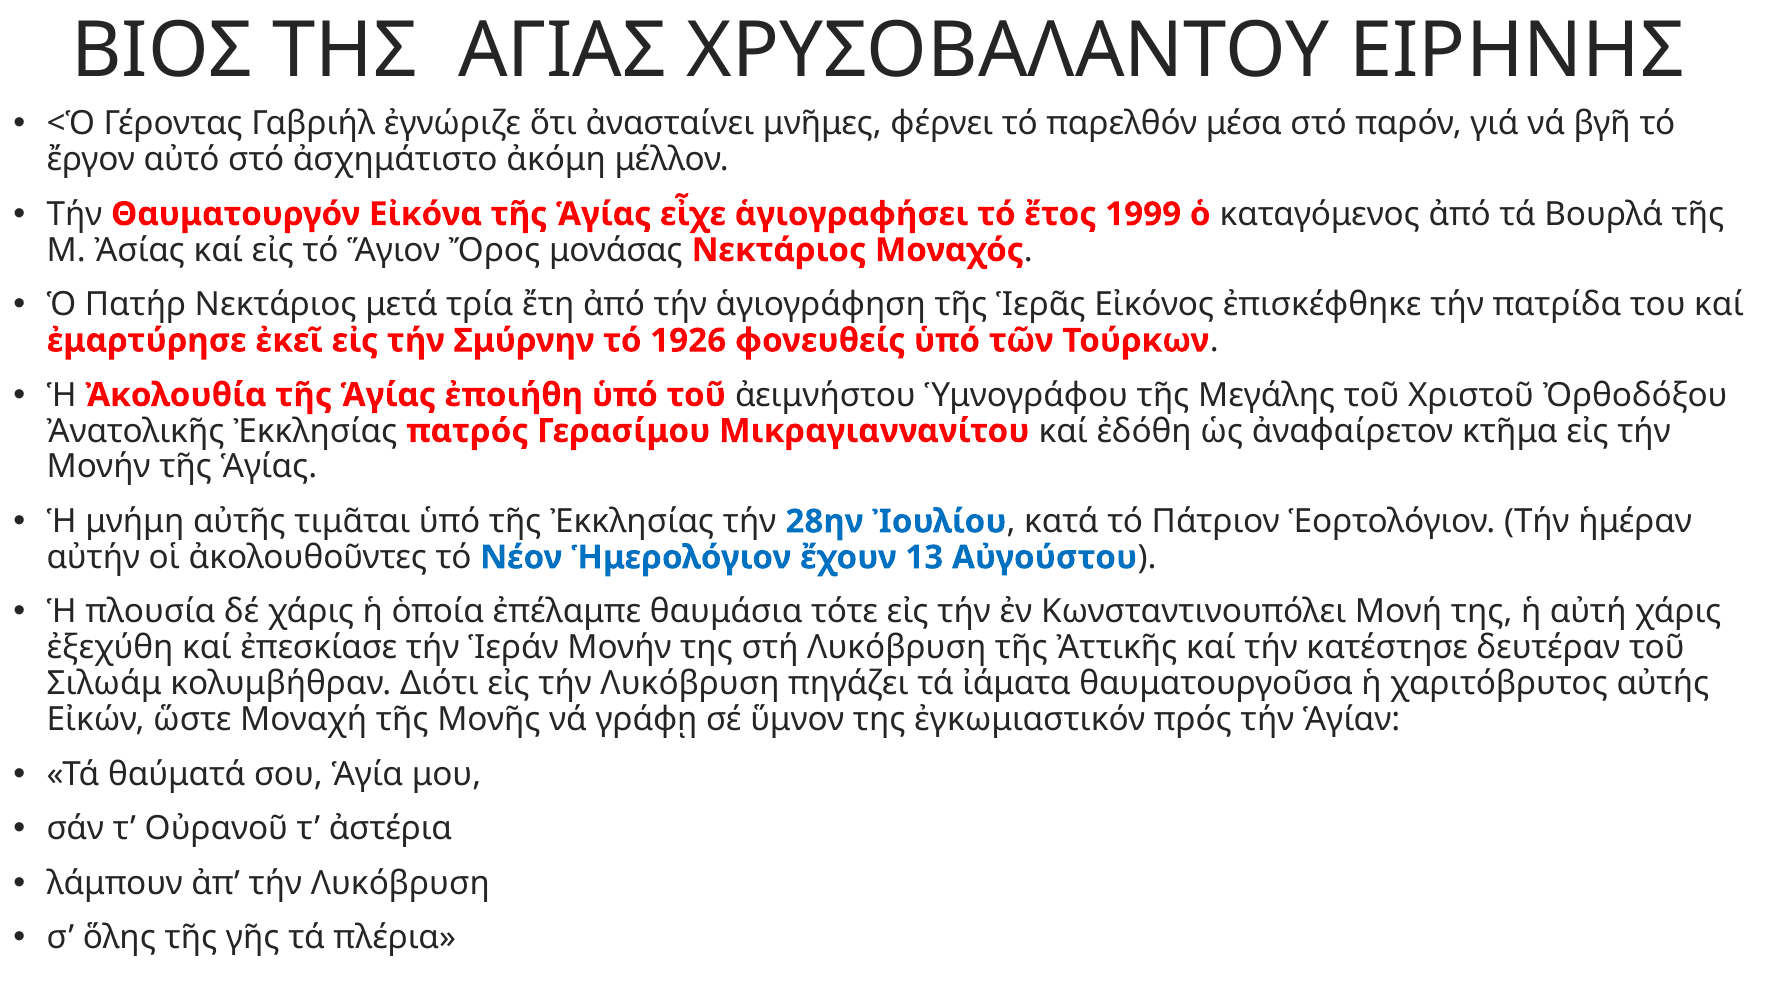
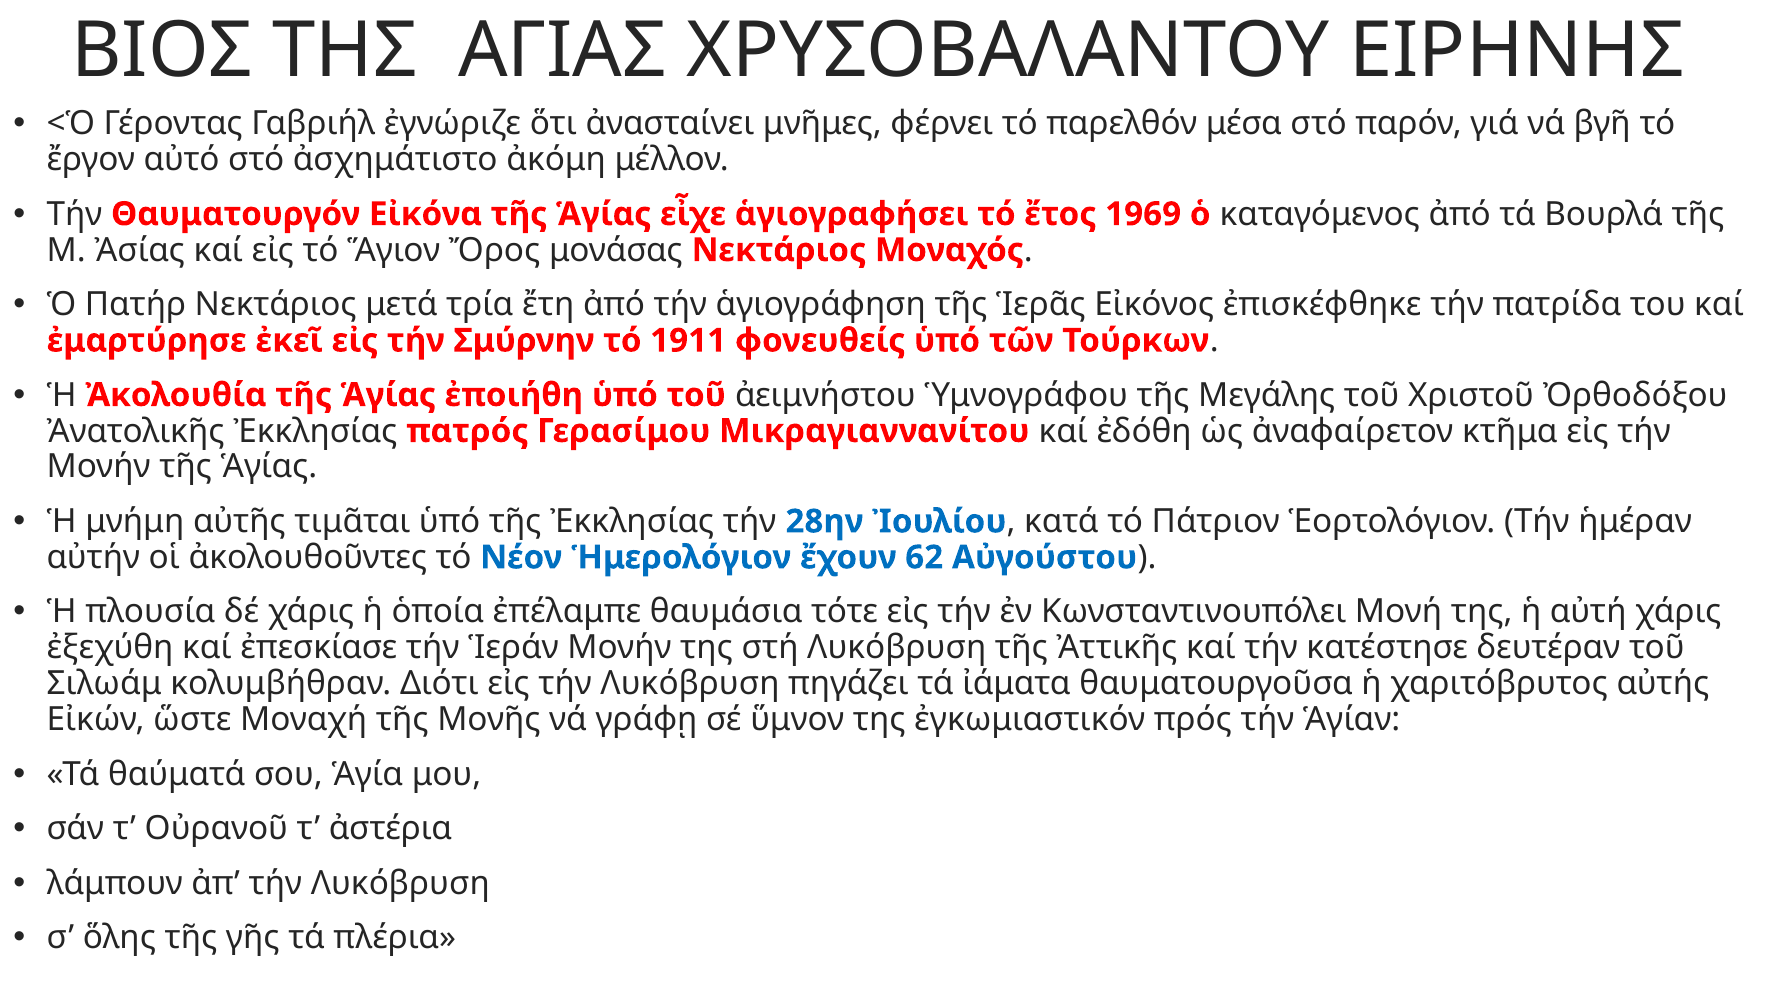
1999: 1999 -> 1969
1926: 1926 -> 1911
13: 13 -> 62
